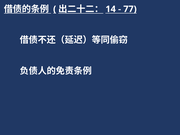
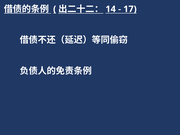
77: 77 -> 17
